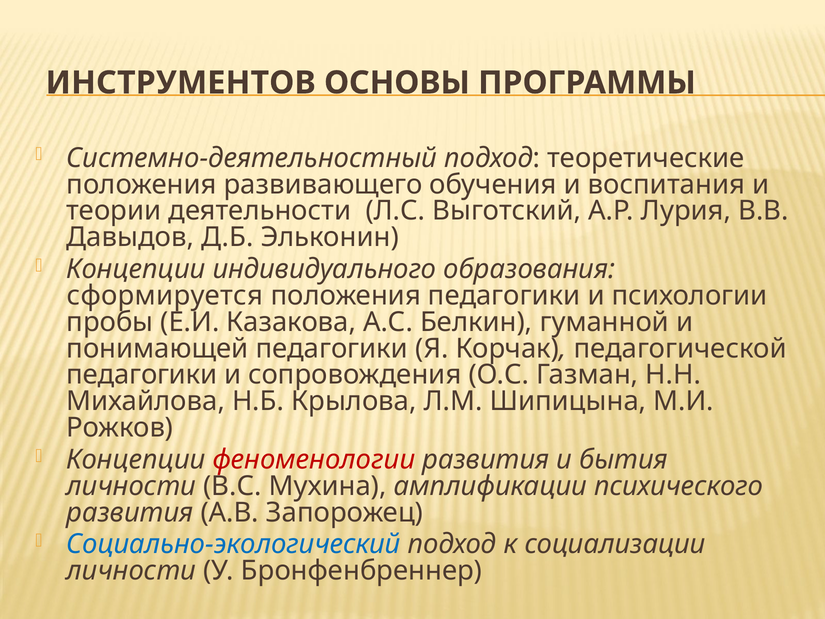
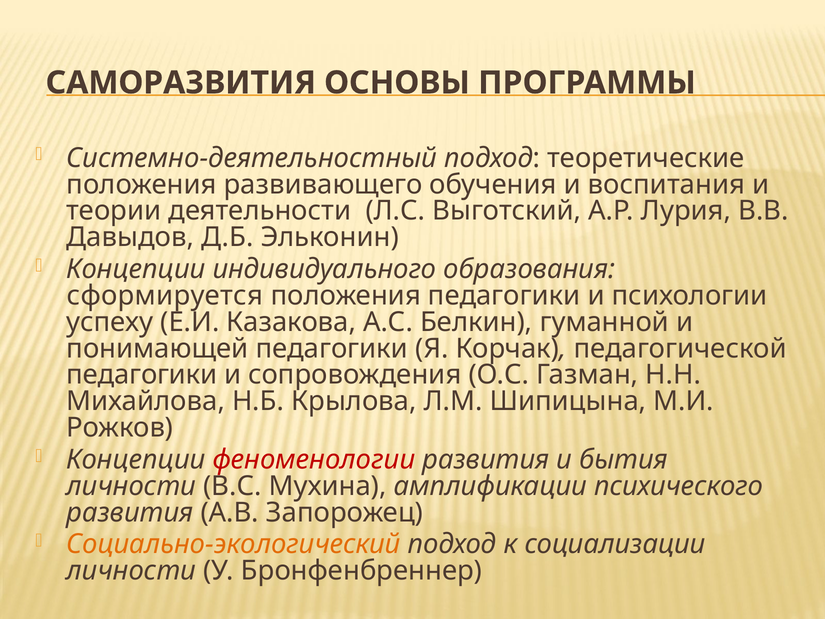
ИНСТРУМЕНТОВ: ИНСТРУМЕНТОВ -> САМОРАЗВИТИЯ
пробы: пробы -> успеху
Социально-экологический colour: blue -> orange
